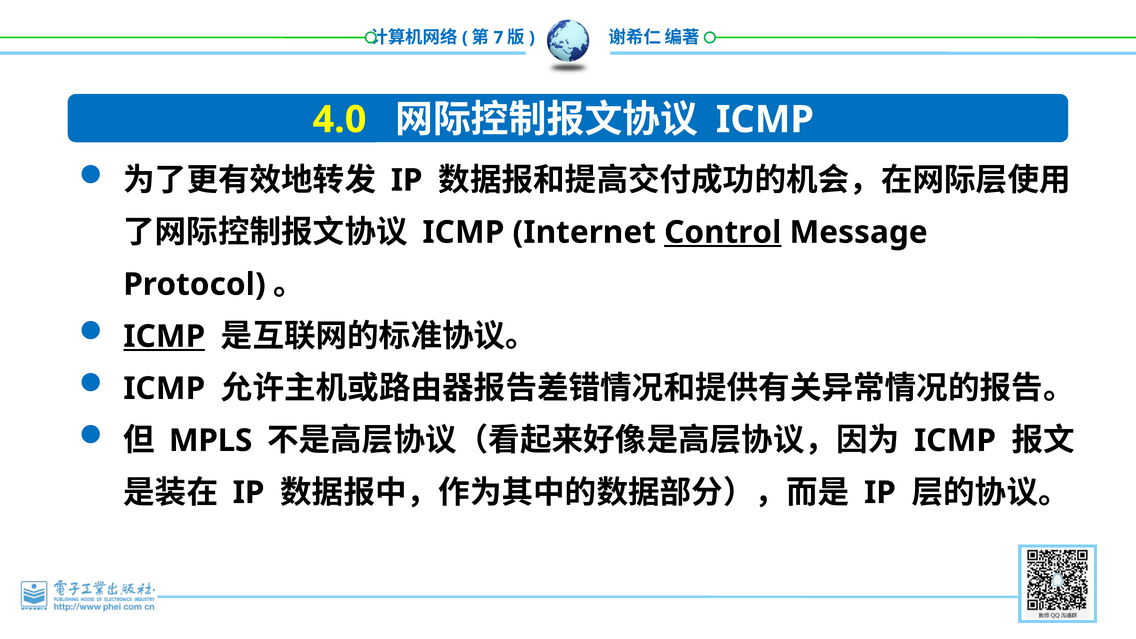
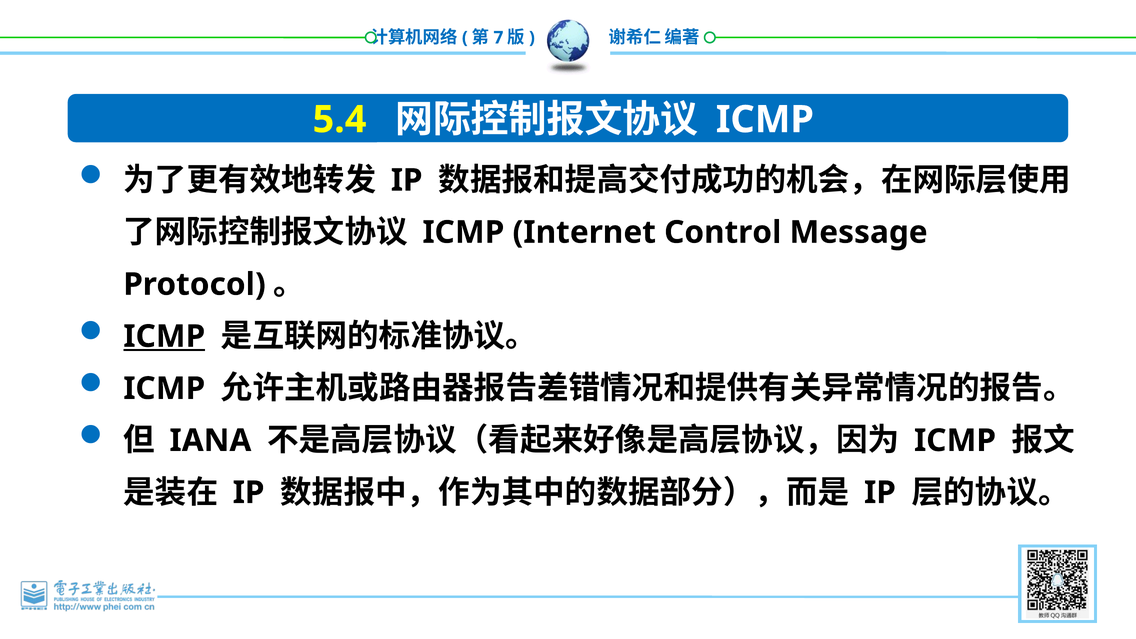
4.0: 4.0 -> 5.4
Control underline: present -> none
MPLS: MPLS -> IANA
